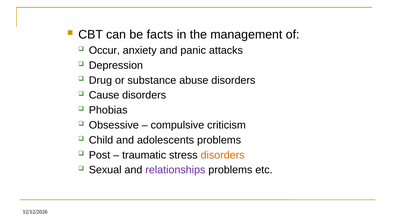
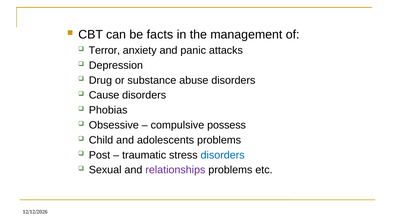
Occur: Occur -> Terror
criticism: criticism -> possess
disorders at (223, 155) colour: orange -> blue
